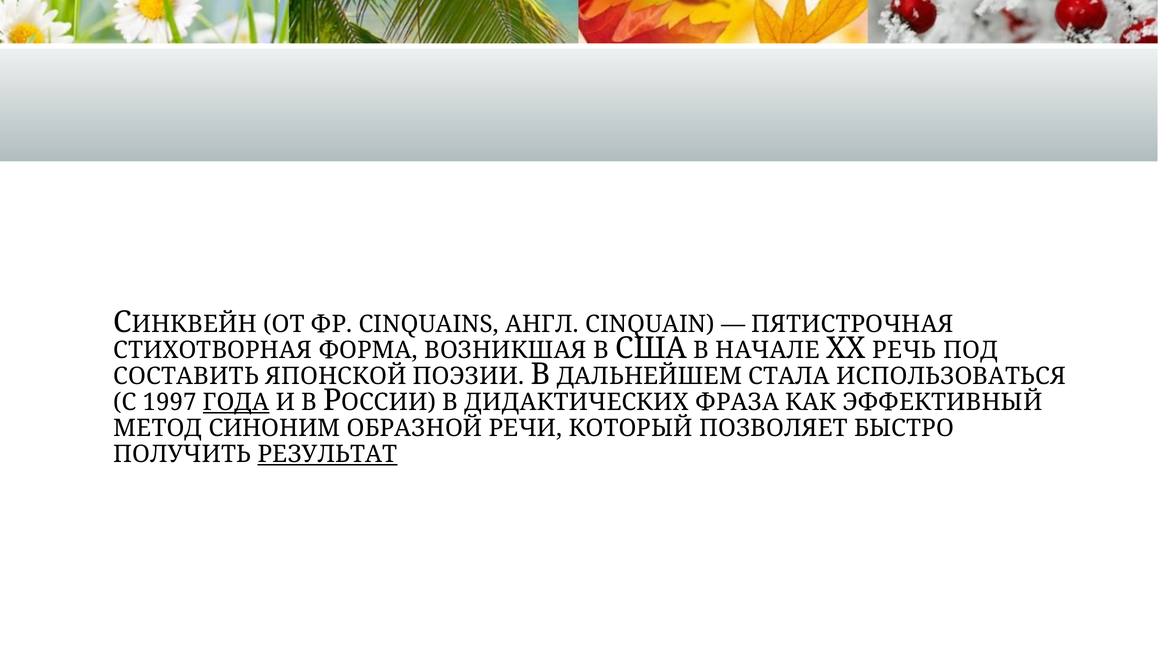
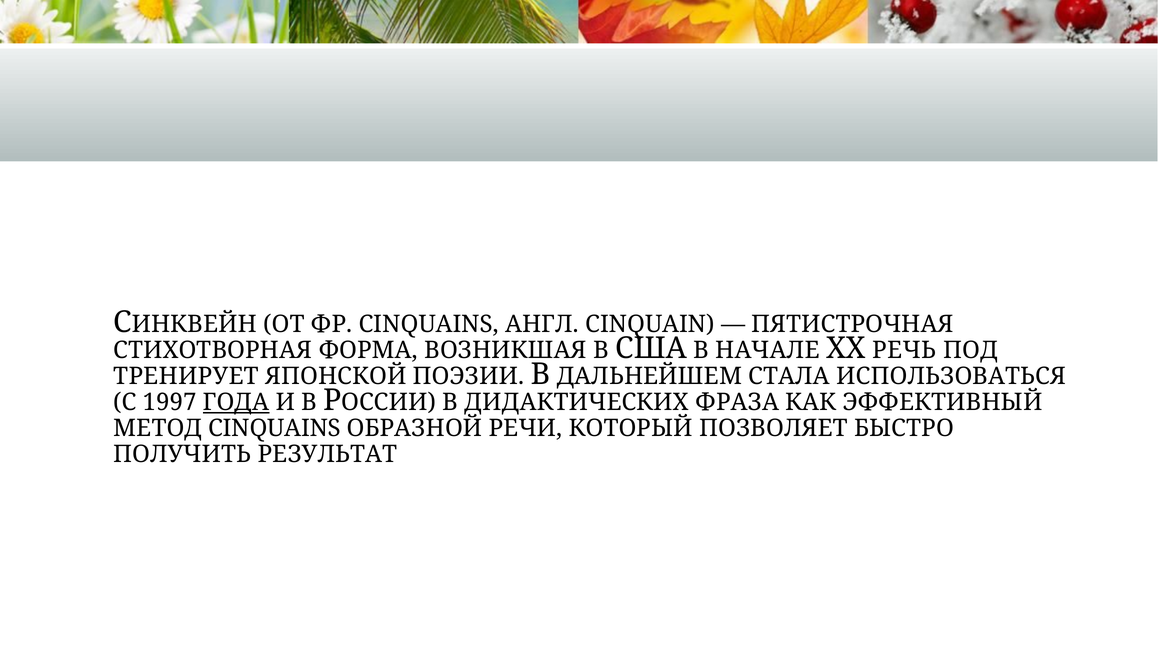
СОСТАВИТЬ: СОСТАВИТЬ -> ТРЕНИРУЕТ
МЕТОД СИНОНИМ: СИНОНИМ -> CINQUAINS
РЕЗУЛЬТАТ underline: present -> none
